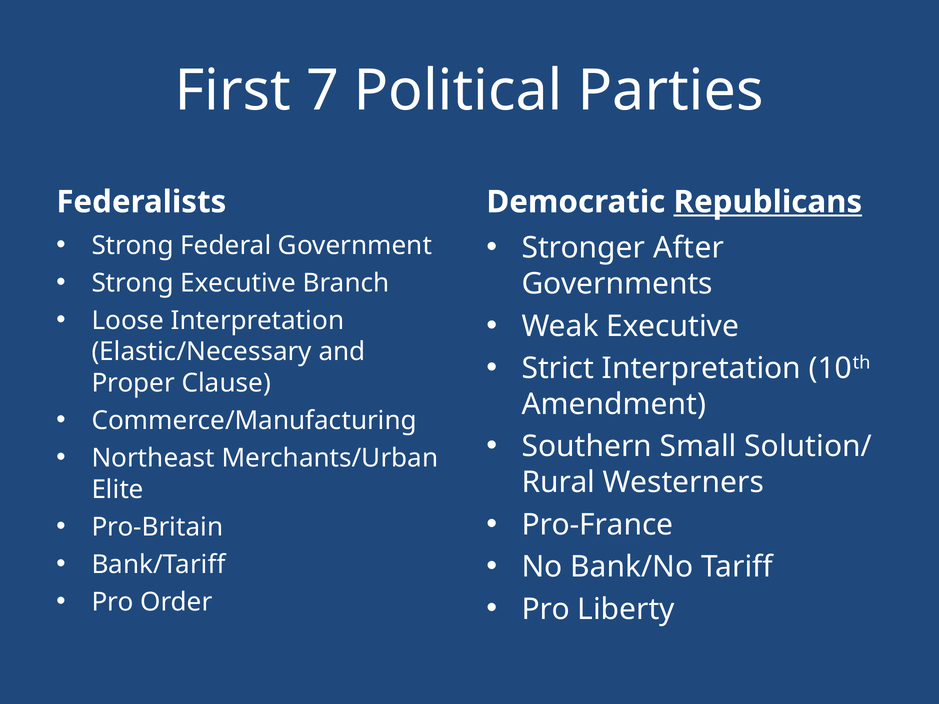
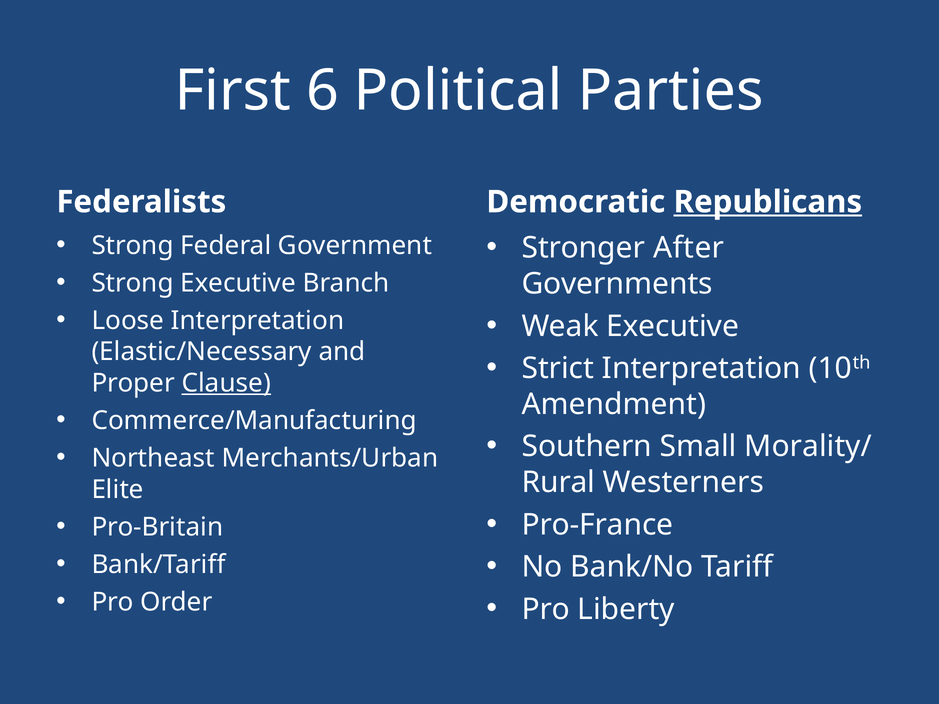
7: 7 -> 6
Clause underline: none -> present
Solution/: Solution/ -> Morality/
